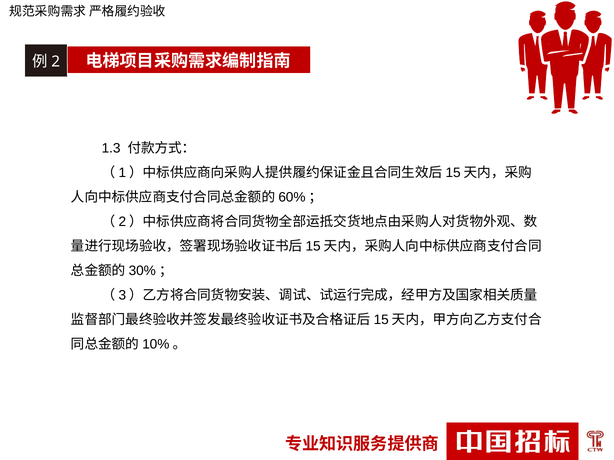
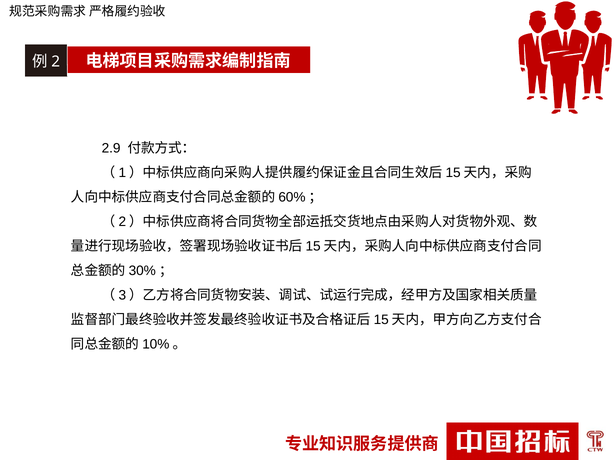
1.3: 1.3 -> 2.9
